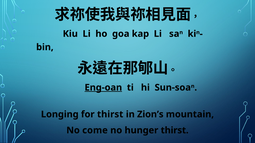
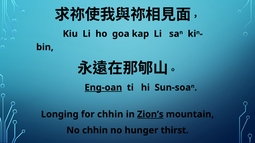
for thirst: thirst -> chhin
Zion’s underline: none -> present
No come: come -> chhin
